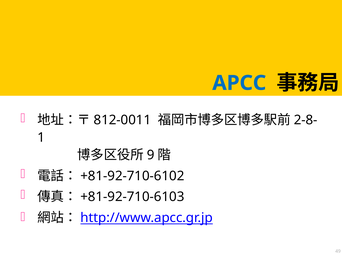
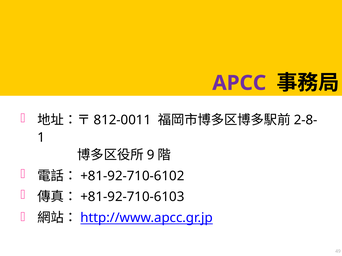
APCC colour: blue -> purple
